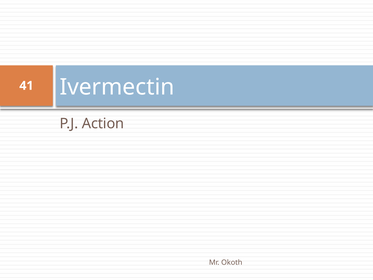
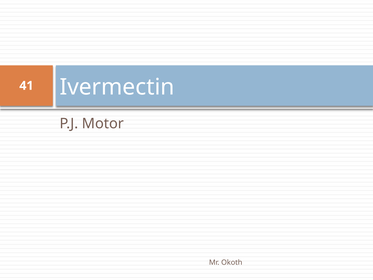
Action: Action -> Motor
